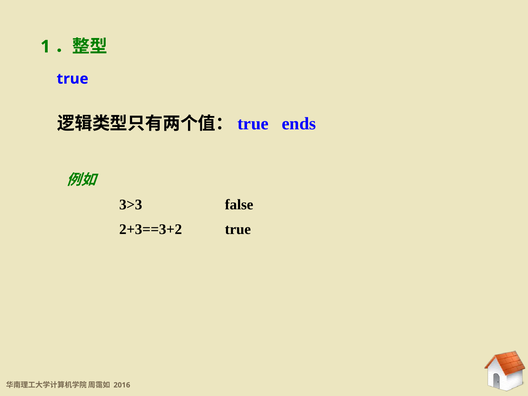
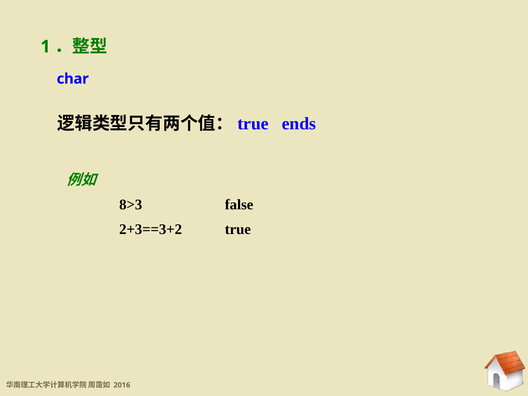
true at (73, 79): true -> char
3>3: 3>3 -> 8>3
